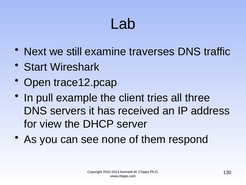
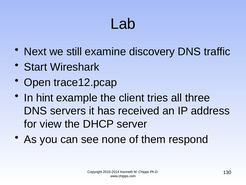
traverses: traverses -> discovery
pull: pull -> hint
